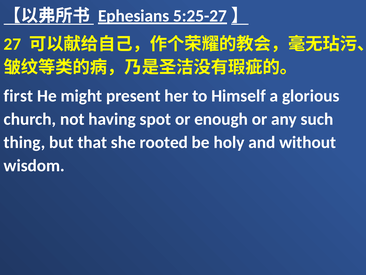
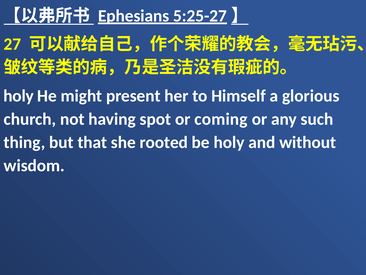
first at (18, 96): first -> holy
enough: enough -> coming
